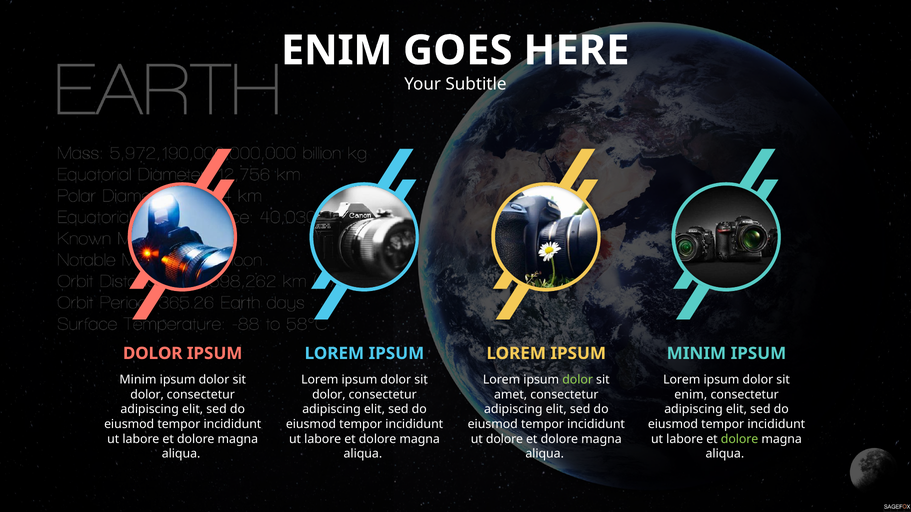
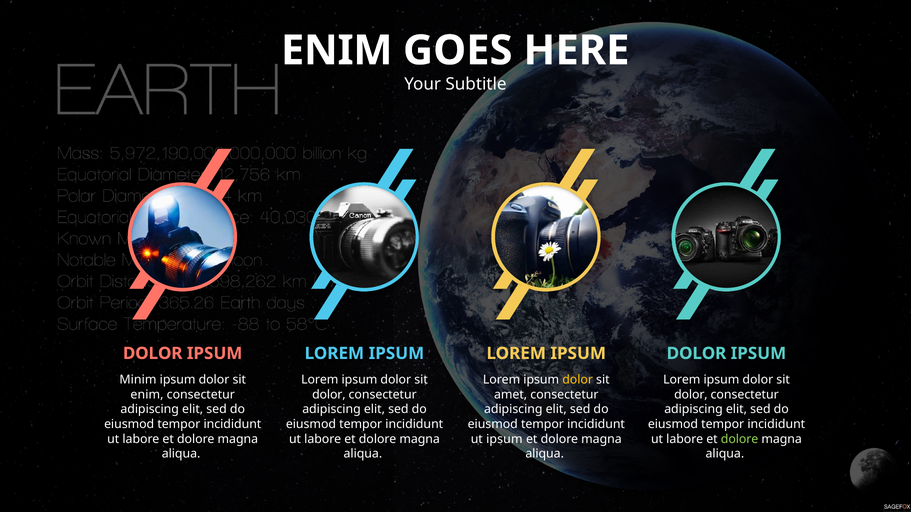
MINIM at (696, 354): MINIM -> DOLOR
dolor at (578, 380) colour: light green -> yellow
dolor at (147, 395): dolor -> enim
enim at (691, 395): enim -> dolor
ut dolore: dolore -> ipsum
